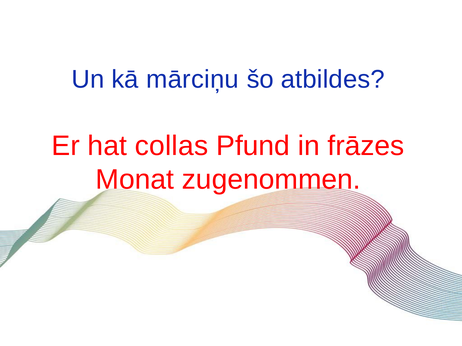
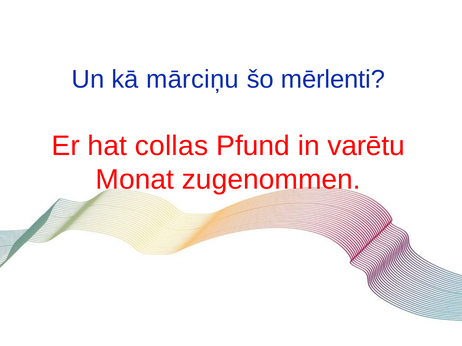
atbildes: atbildes -> mērlenti
frāzes: frāzes -> varētu
